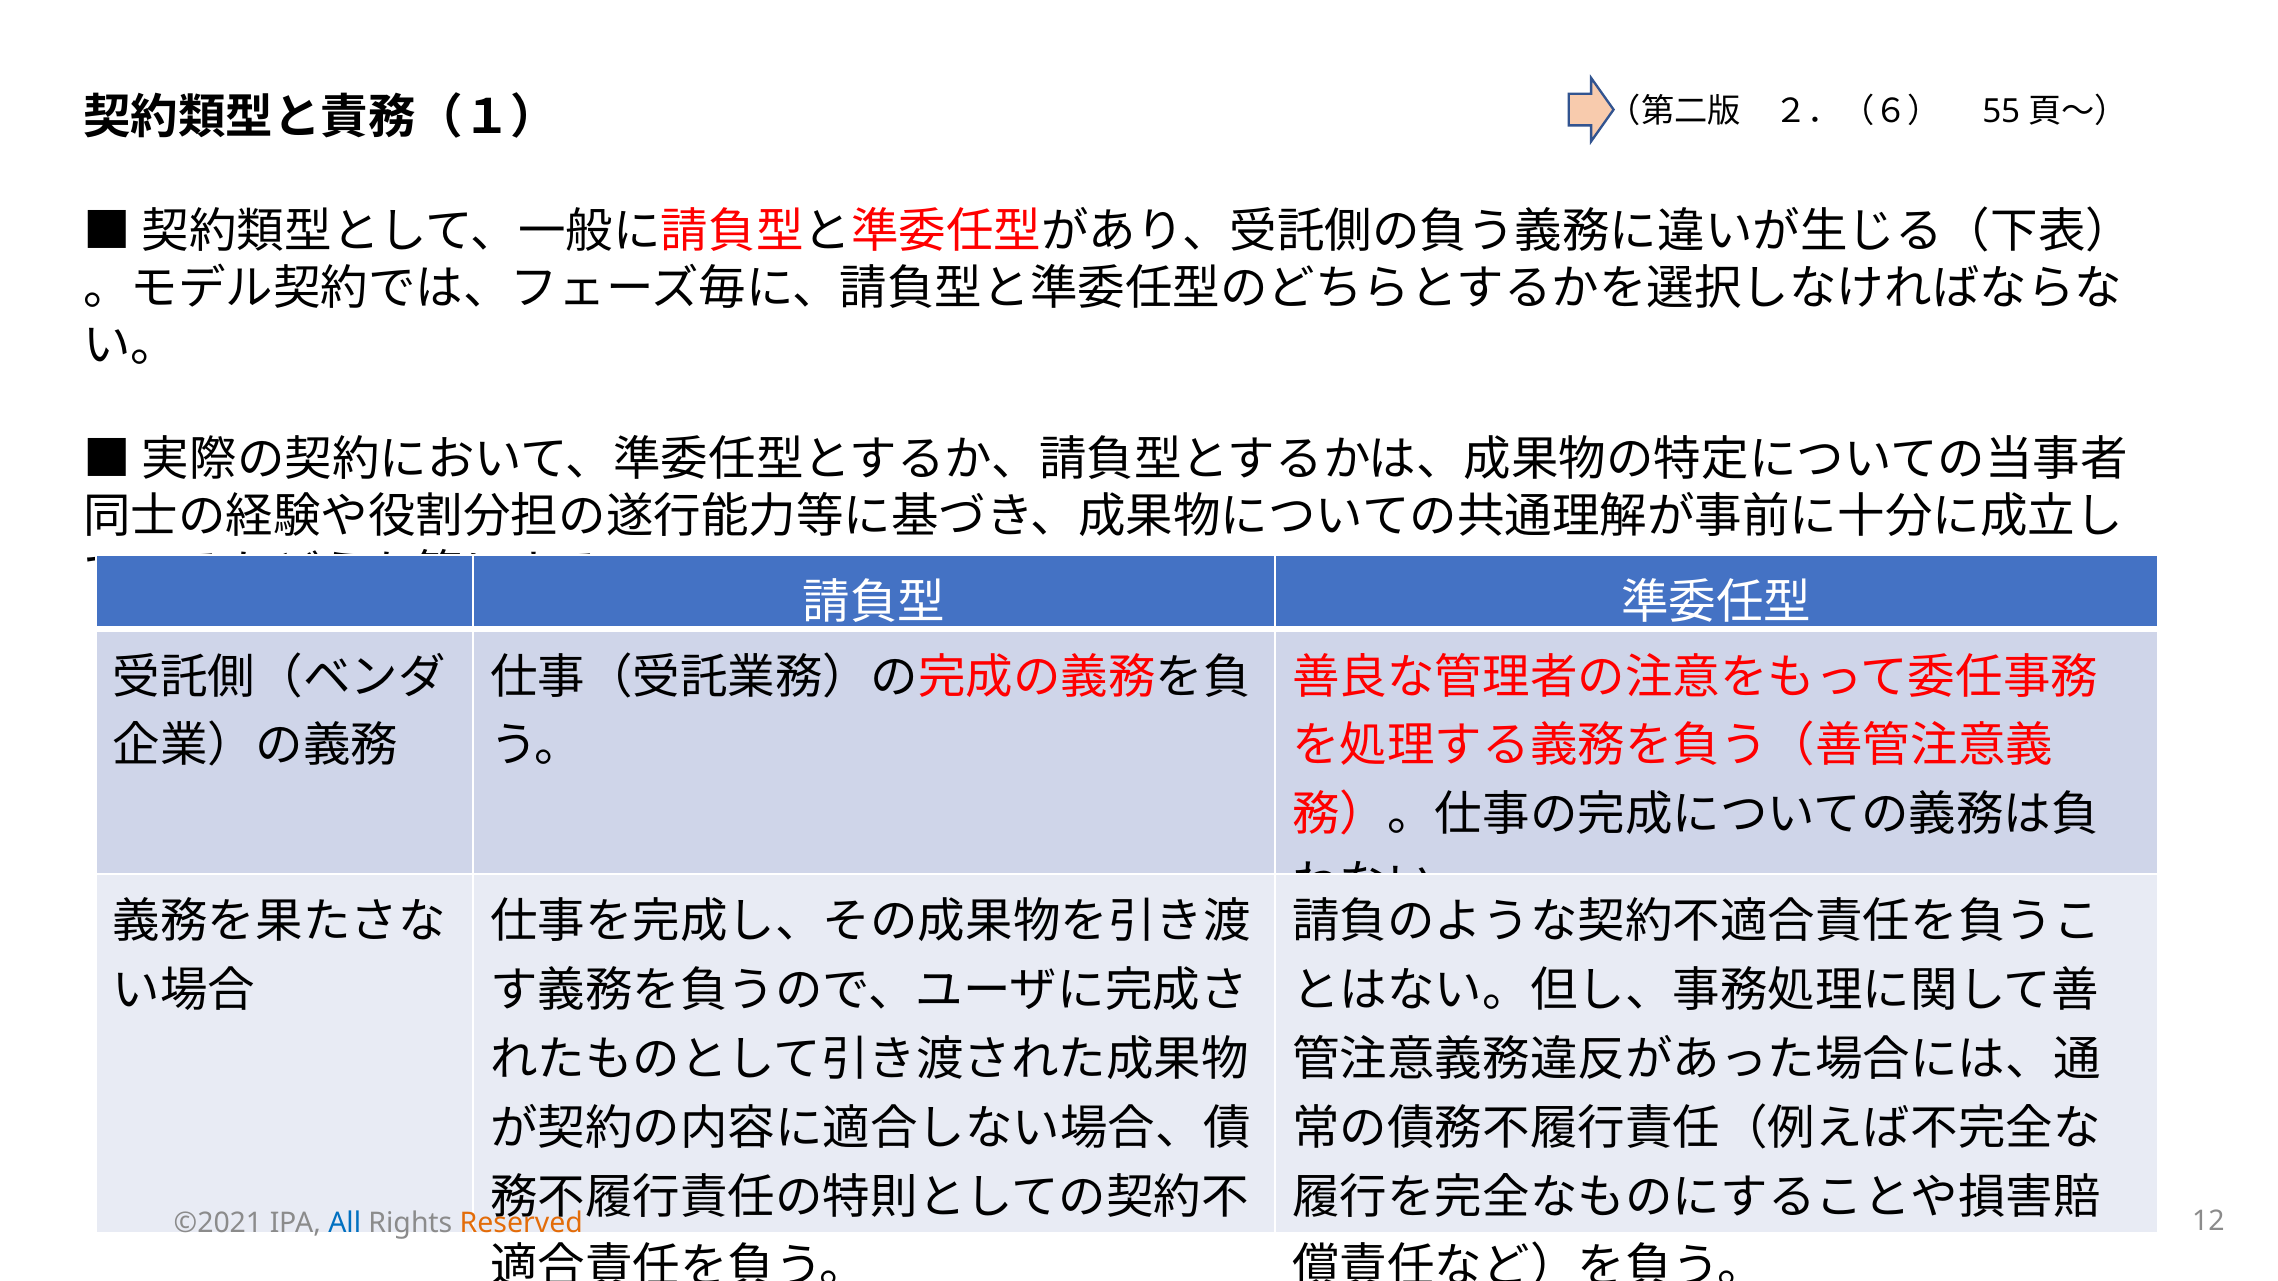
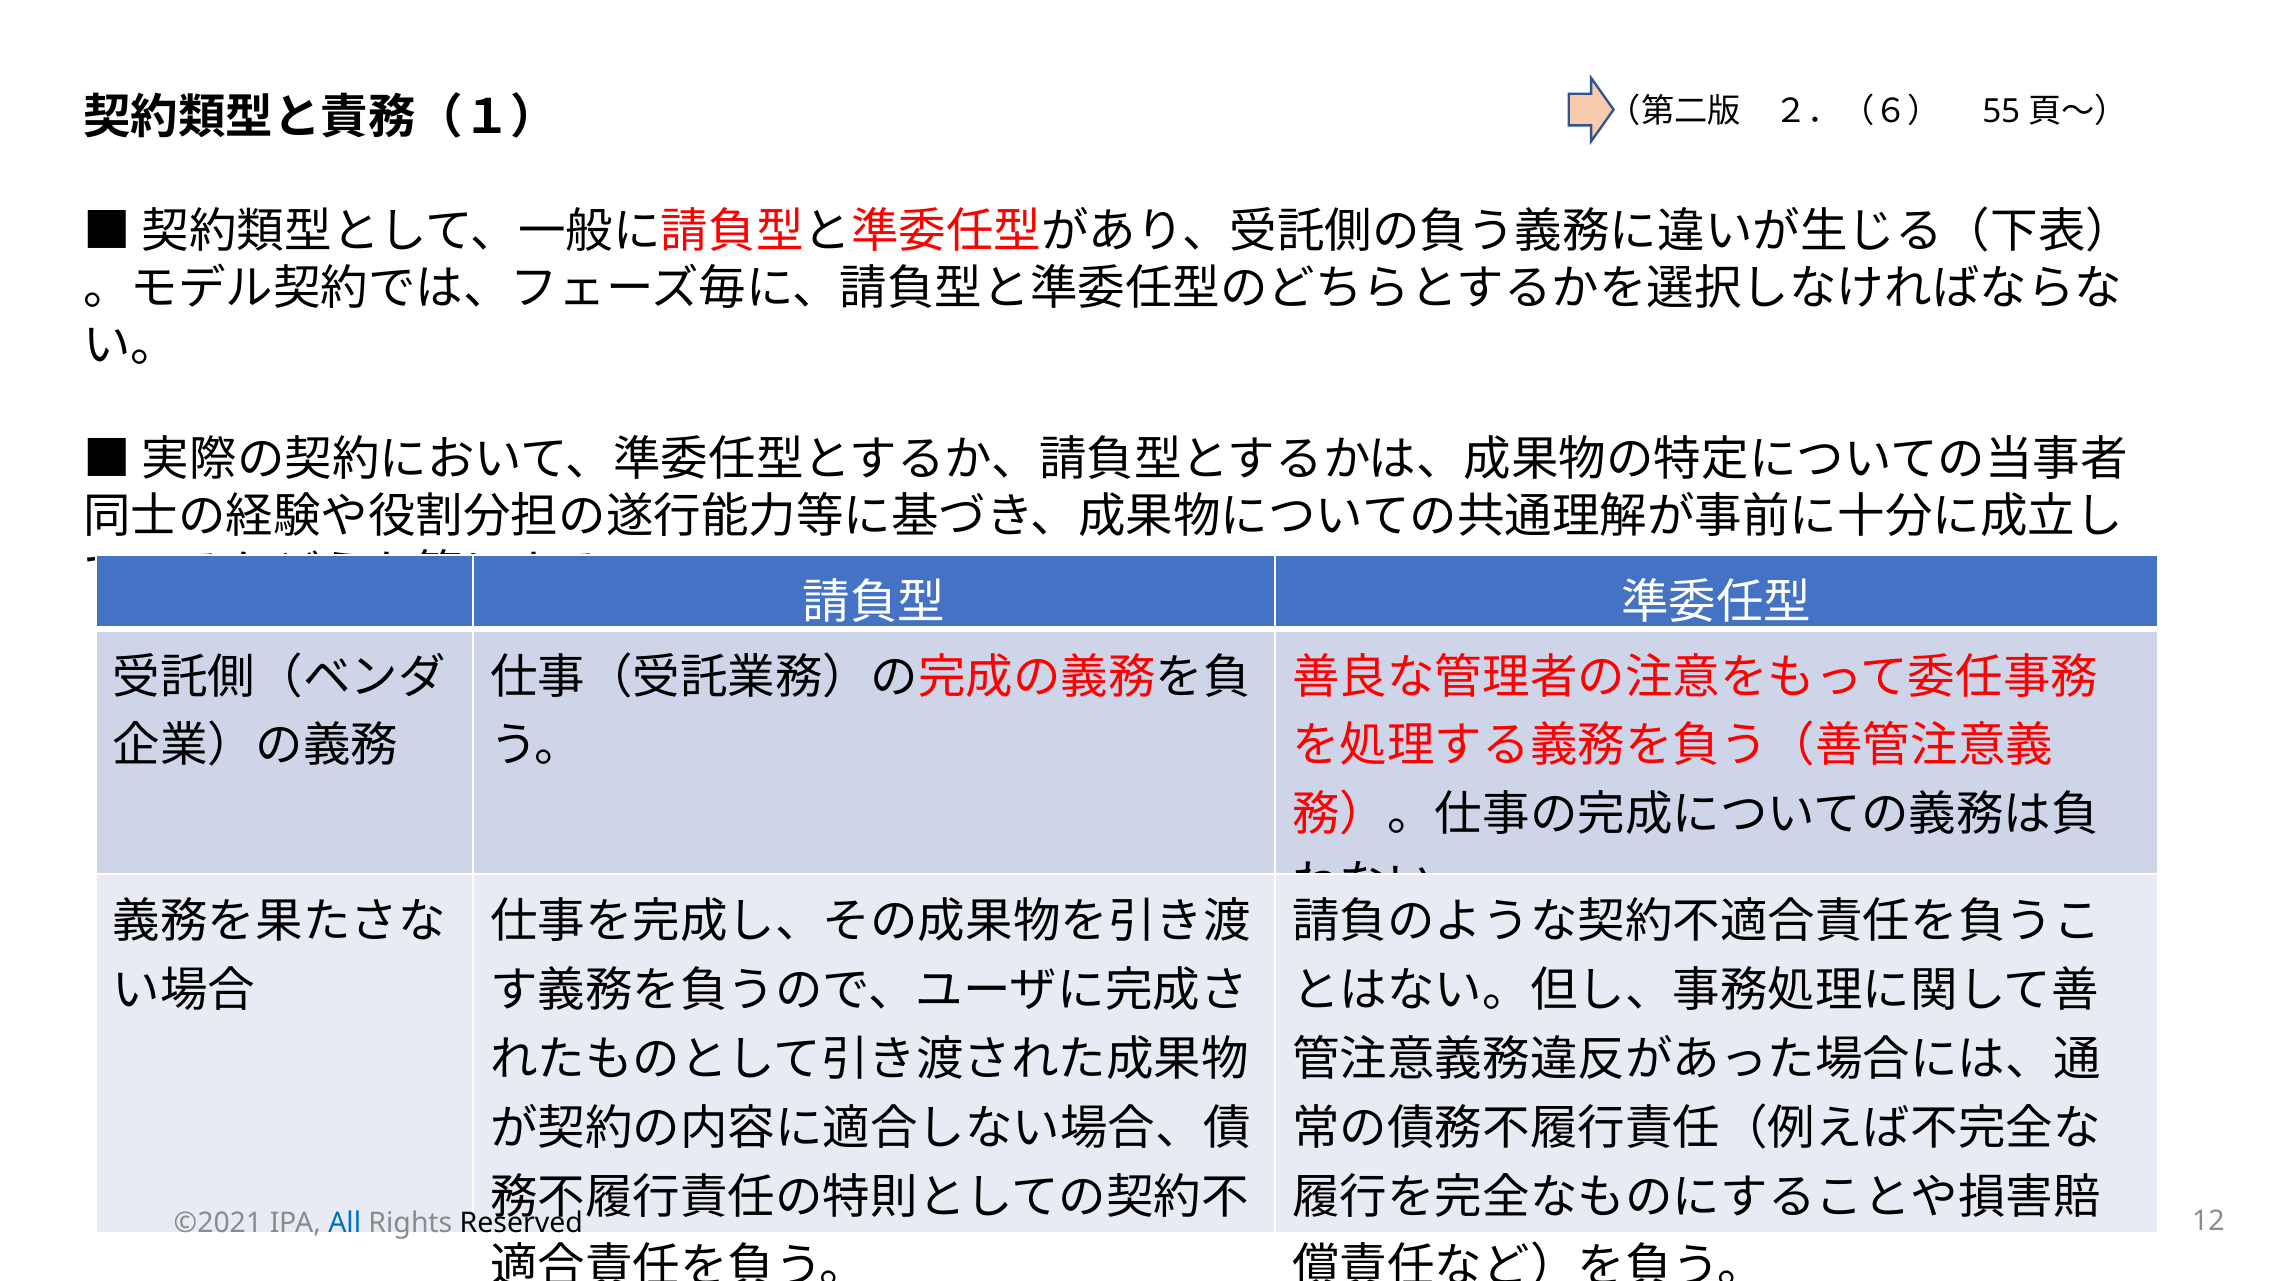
Reserved colour: orange -> black
